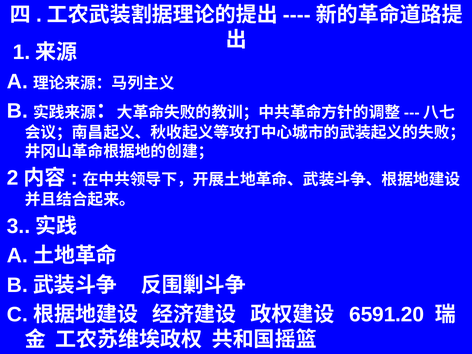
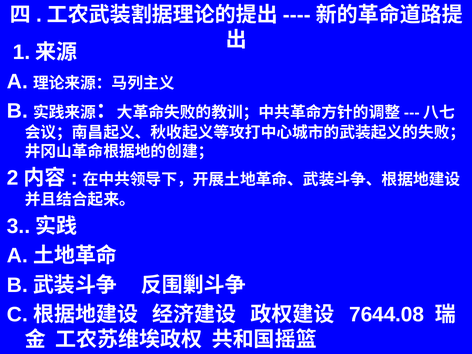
6591.20: 6591.20 -> 7644.08
